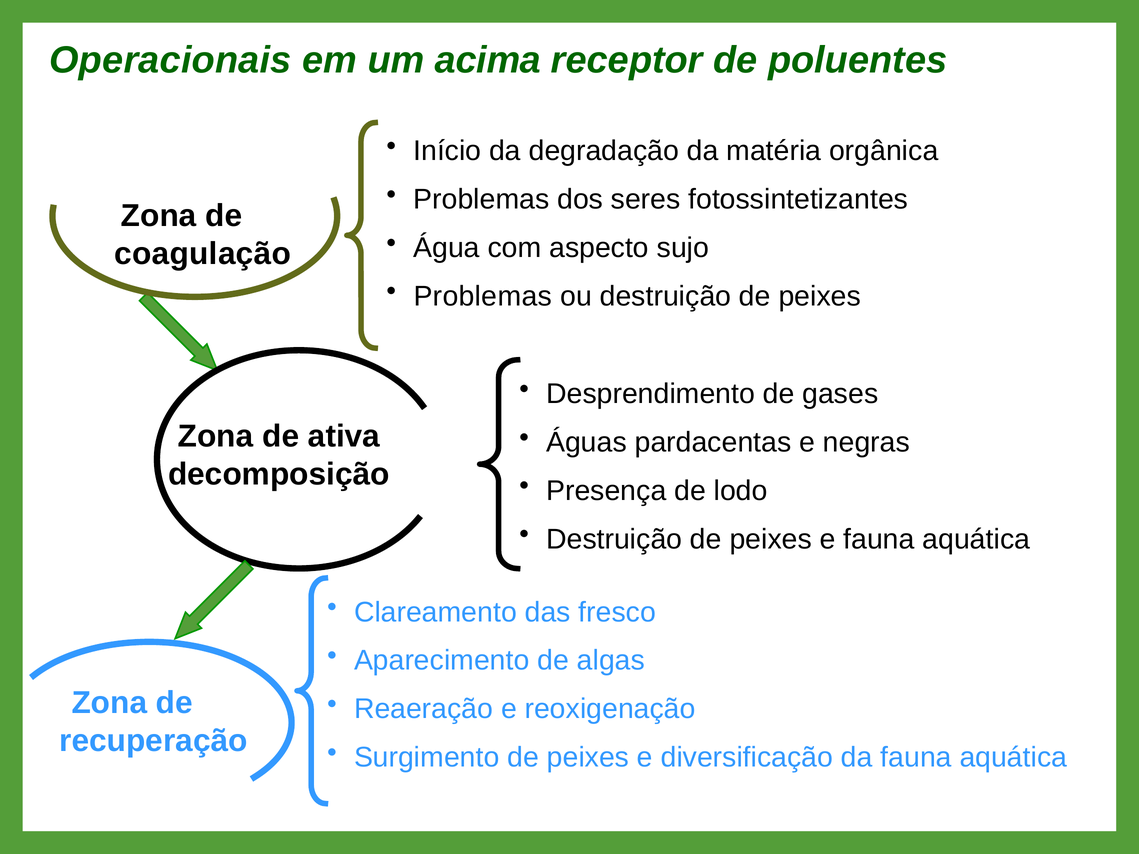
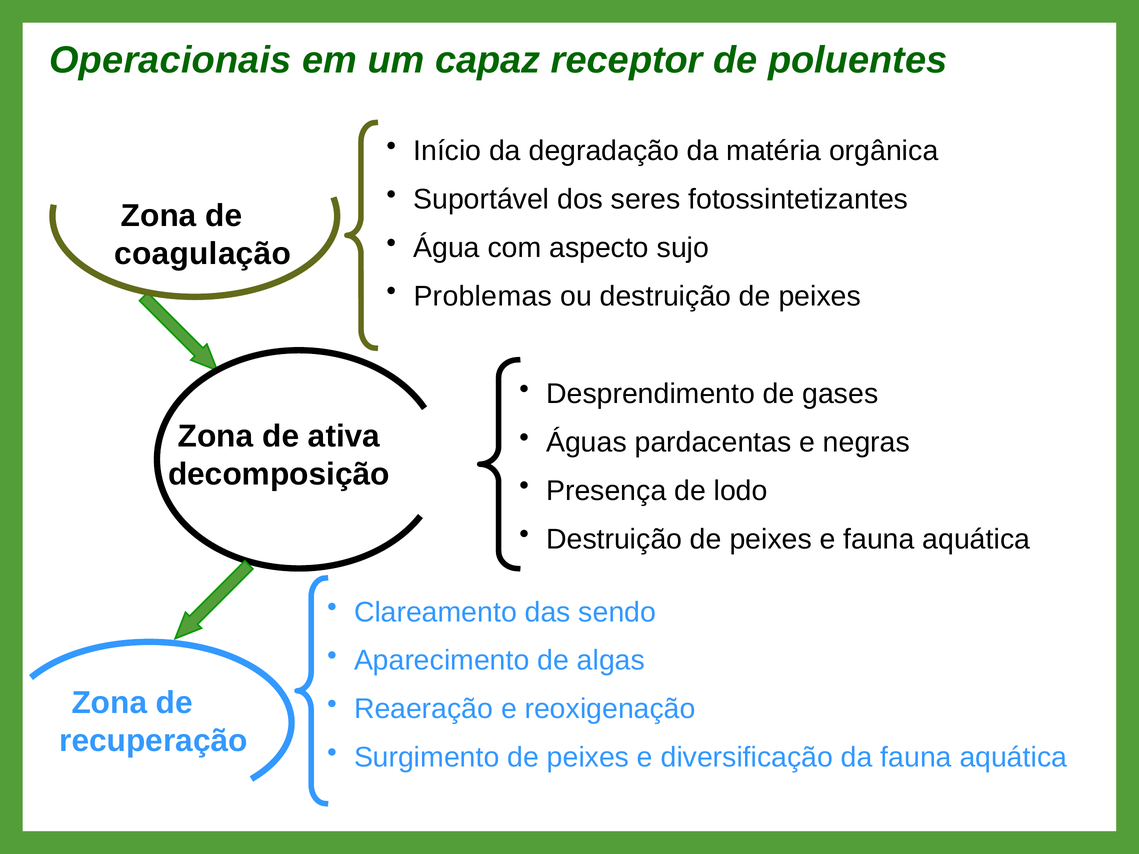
acima: acima -> capaz
Problemas at (481, 199): Problemas -> Suportável
fresco: fresco -> sendo
